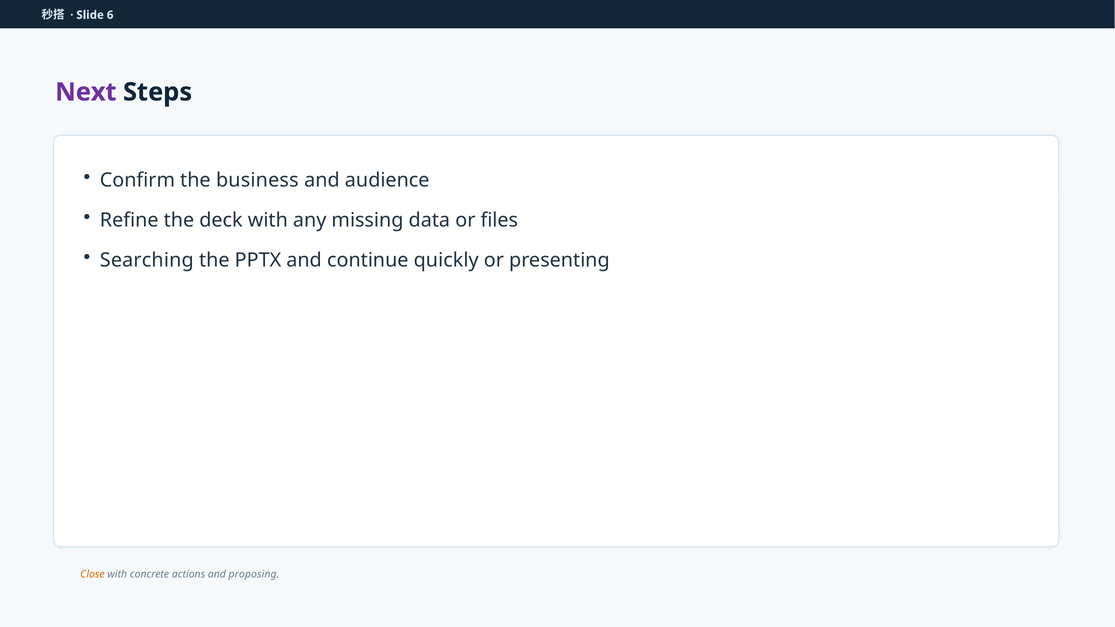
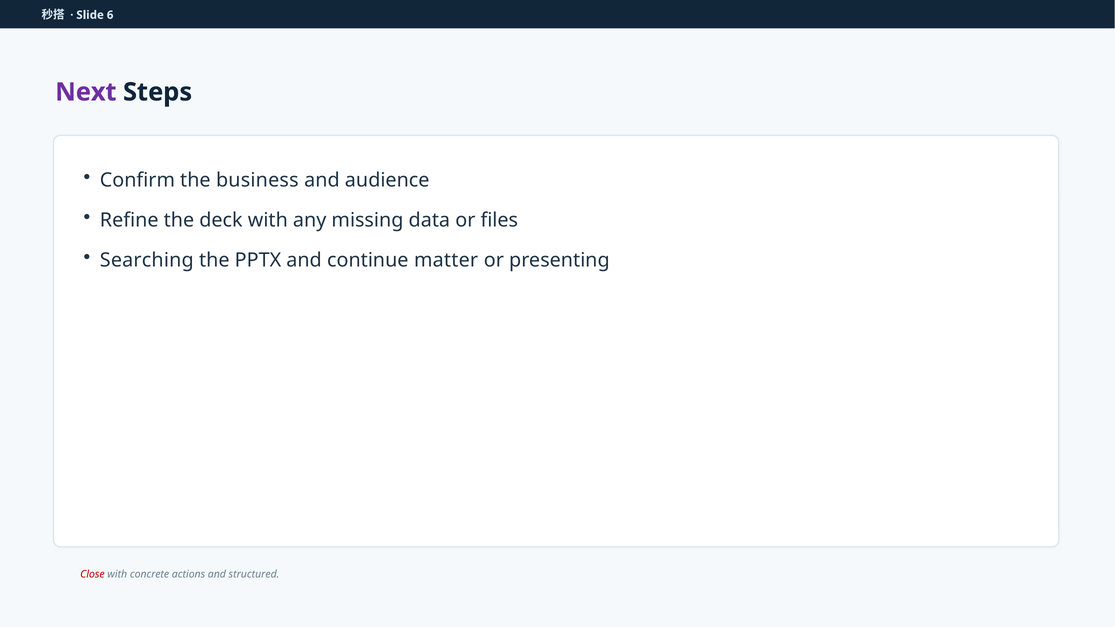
quickly: quickly -> matter
Close colour: orange -> red
proposing: proposing -> structured
